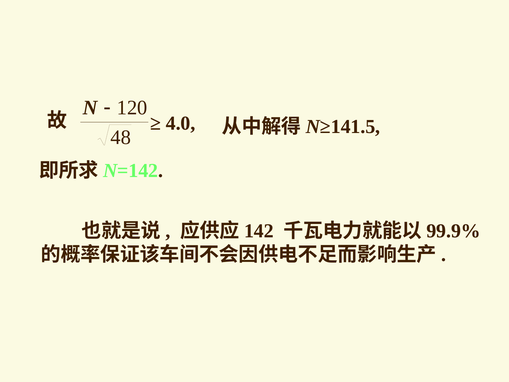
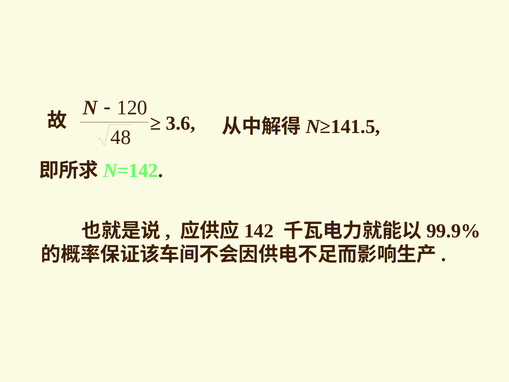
4.0: 4.0 -> 3.6
